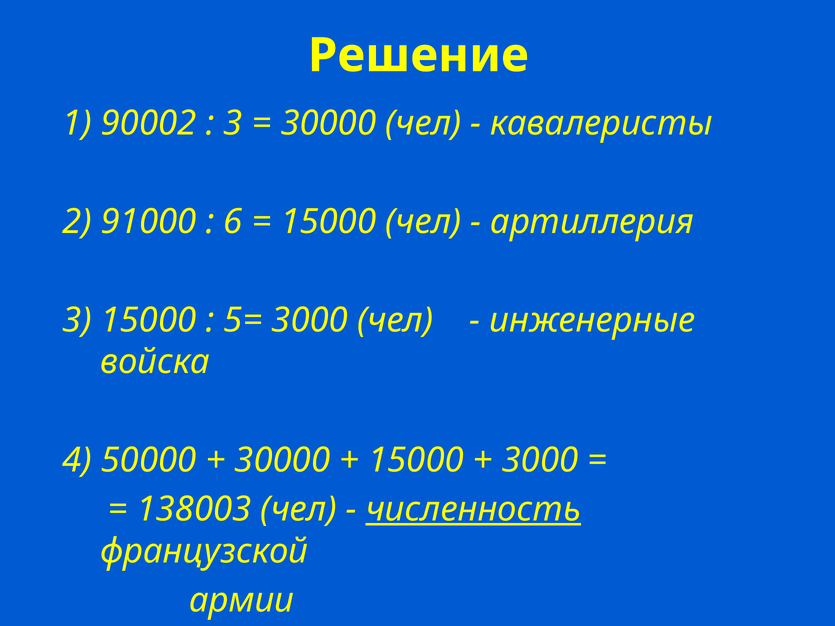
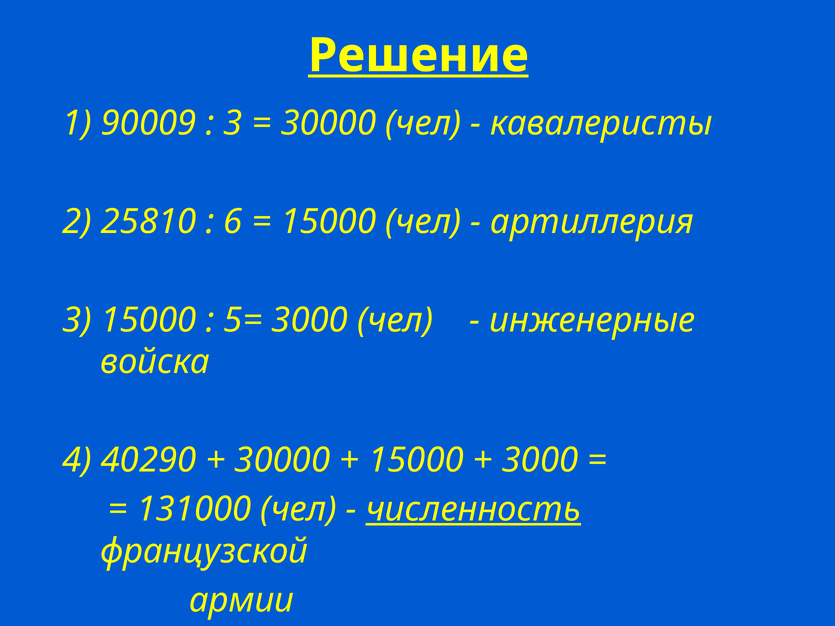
Решение underline: none -> present
90002: 90002 -> 90009
91000: 91000 -> 25810
50000: 50000 -> 40290
138003: 138003 -> 131000
